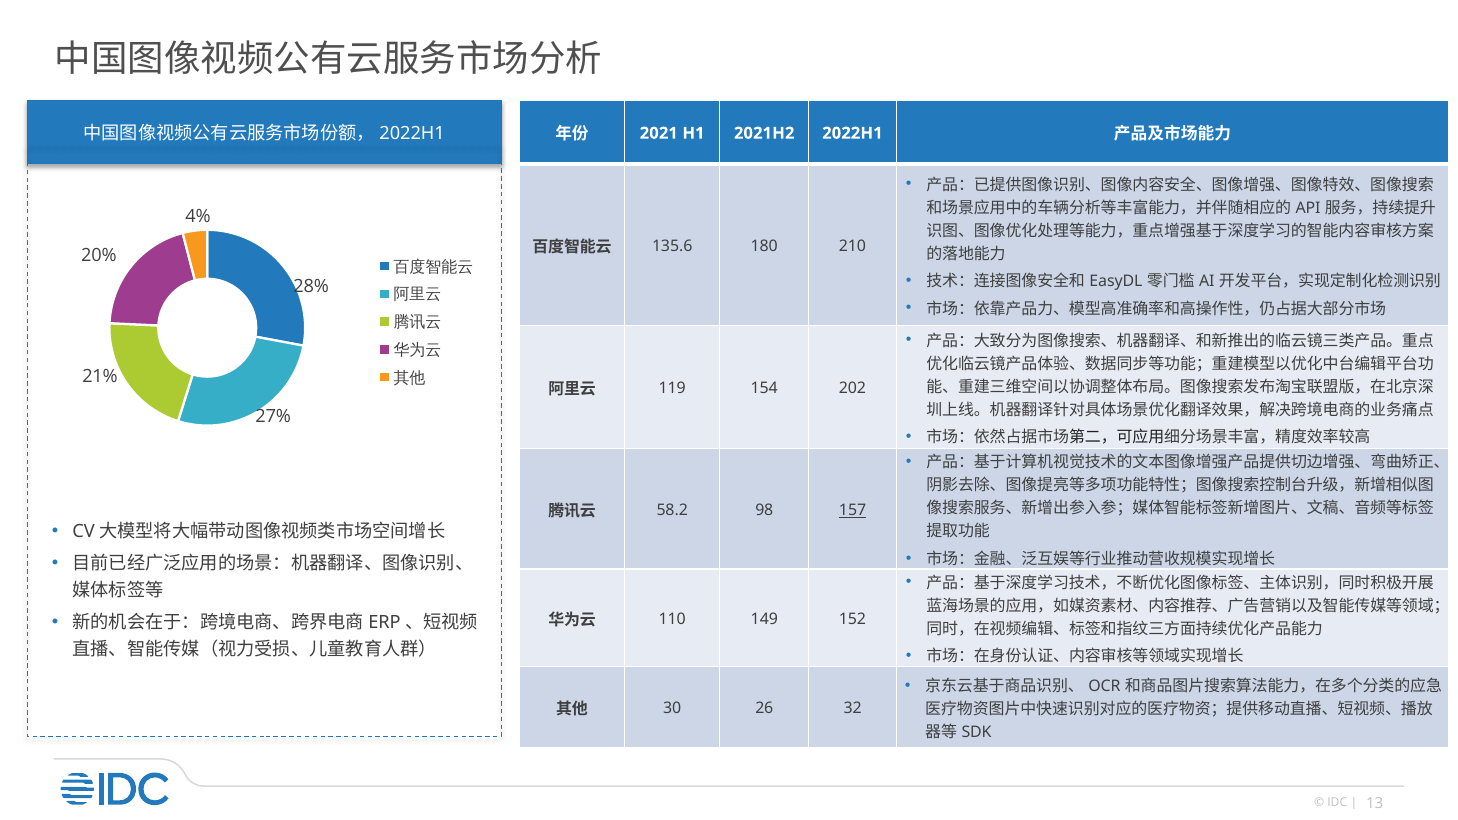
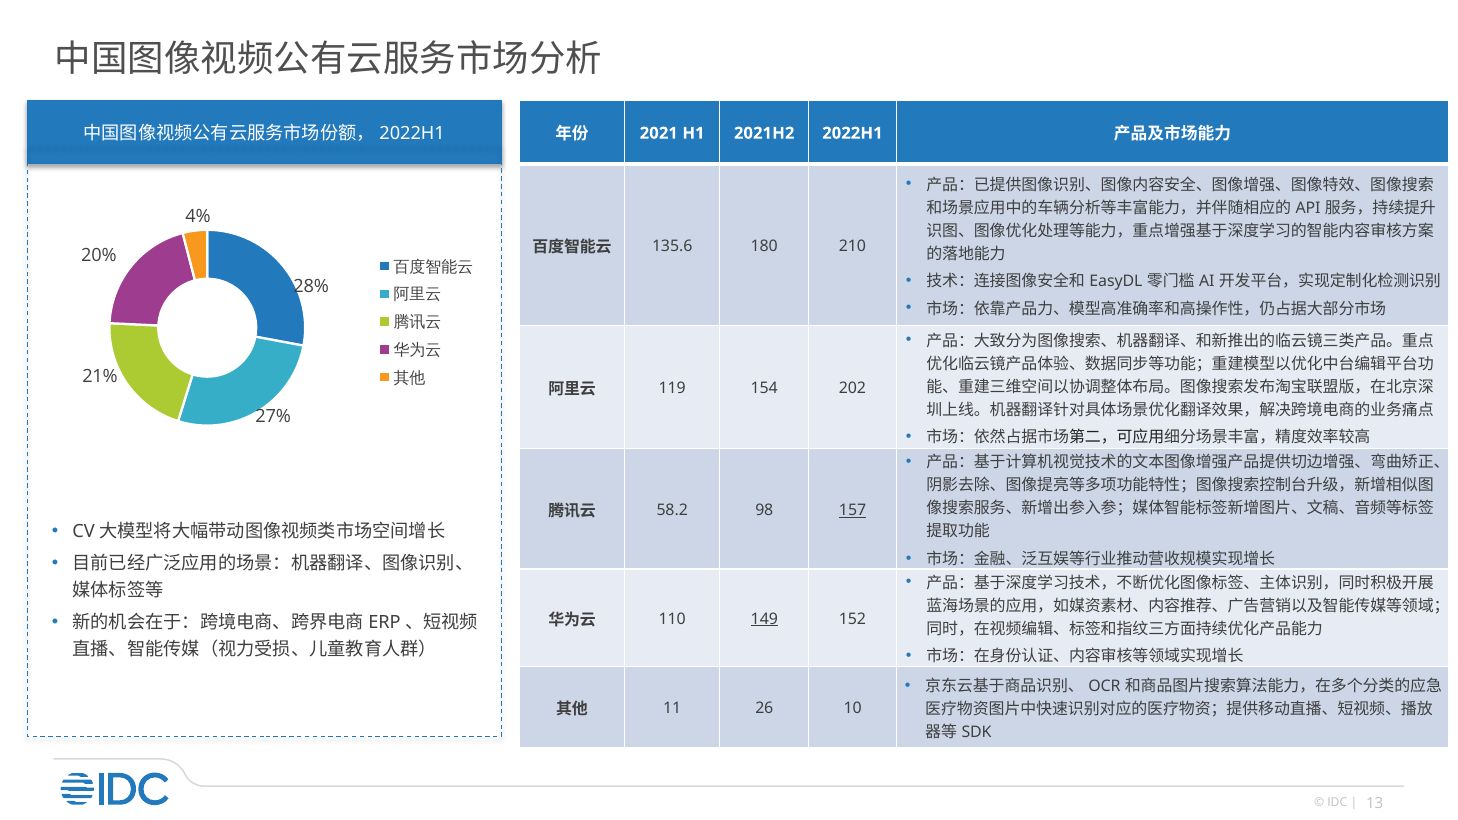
149 underline: none -> present
30: 30 -> 11
32: 32 -> 10
